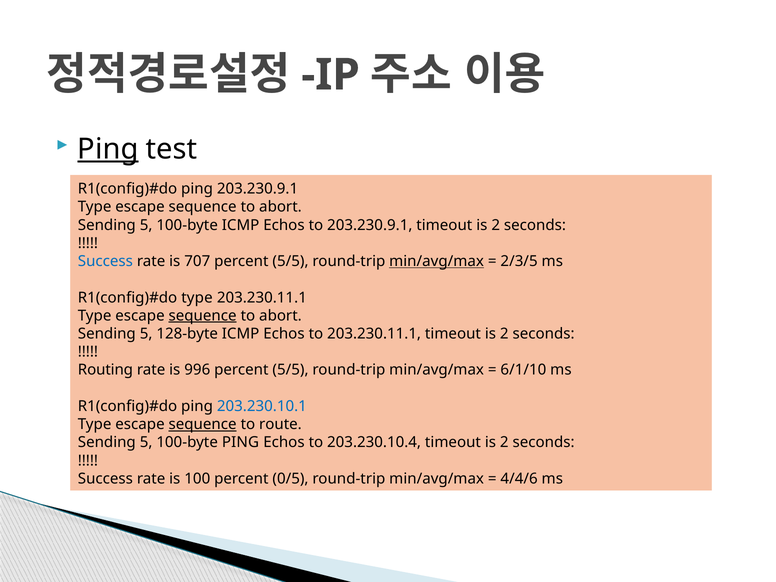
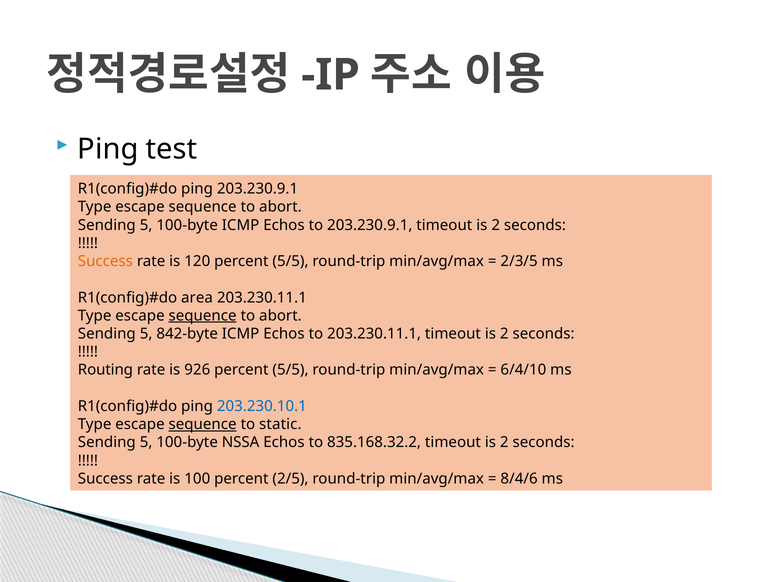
Ping at (108, 149) underline: present -> none
Success at (105, 261) colour: blue -> orange
707: 707 -> 120
min/avg/max at (437, 261) underline: present -> none
type at (197, 298): type -> area
128-byte: 128-byte -> 842-byte
996: 996 -> 926
6/1/10: 6/1/10 -> 6/4/10
route: route -> static
100-byte PING: PING -> NSSA
203.230.10.4: 203.230.10.4 -> 835.168.32.2
0/5: 0/5 -> 2/5
4/4/6: 4/4/6 -> 8/4/6
